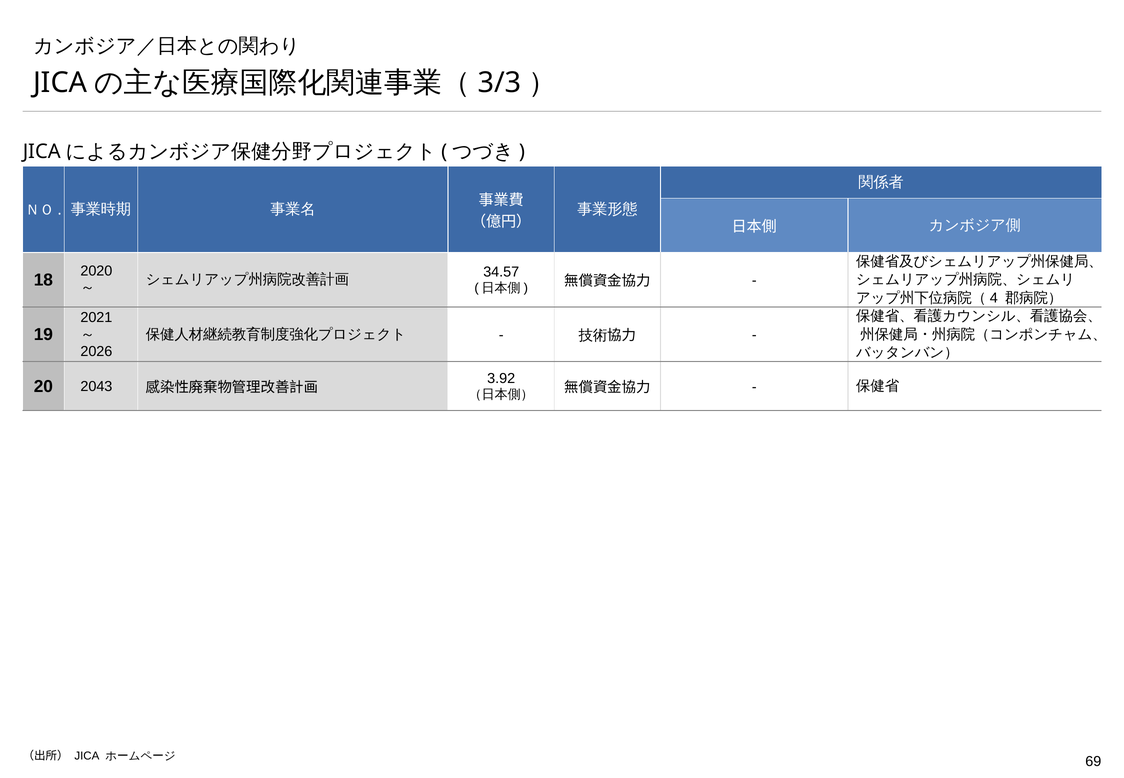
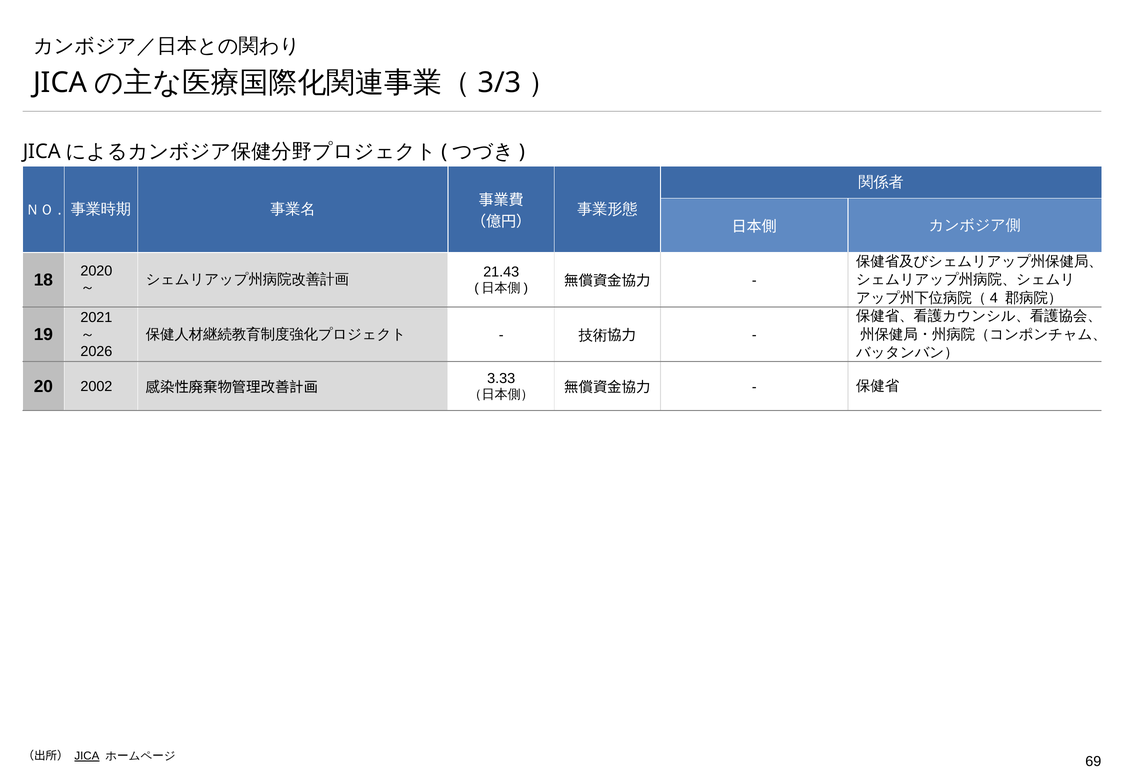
34.57: 34.57 -> 21.43
3.92: 3.92 -> 3.33
2043: 2043 -> 2002
JICA underline: none -> present
